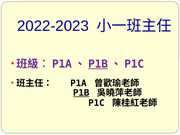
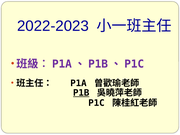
P1B at (98, 64) underline: present -> none
